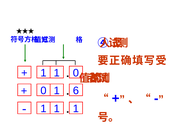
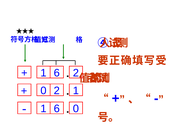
1 at (57, 73): 1 -> 6
0 at (76, 73): 0 -> 2
0 1: 1 -> 2
6 at (76, 90): 6 -> 1
1 at (57, 108): 1 -> 6
1 at (76, 108): 1 -> 0
